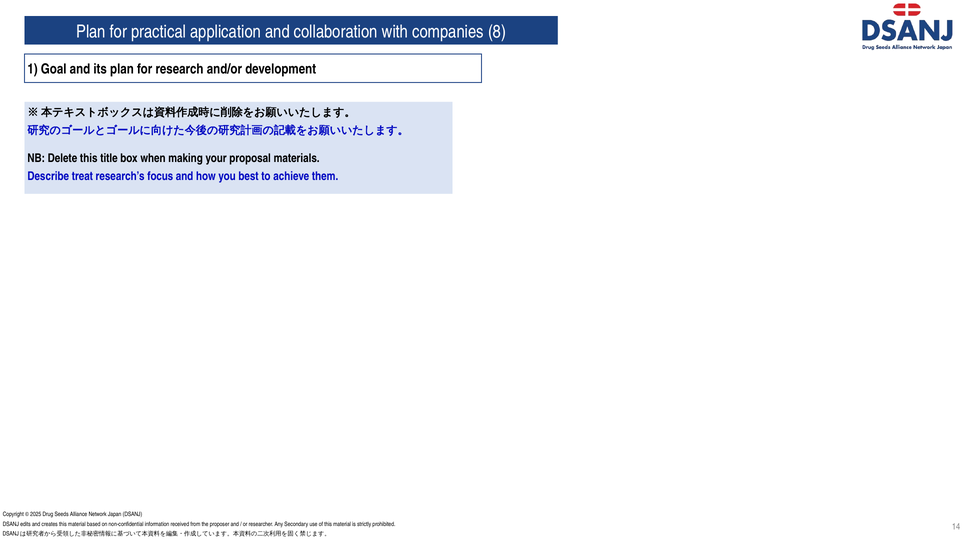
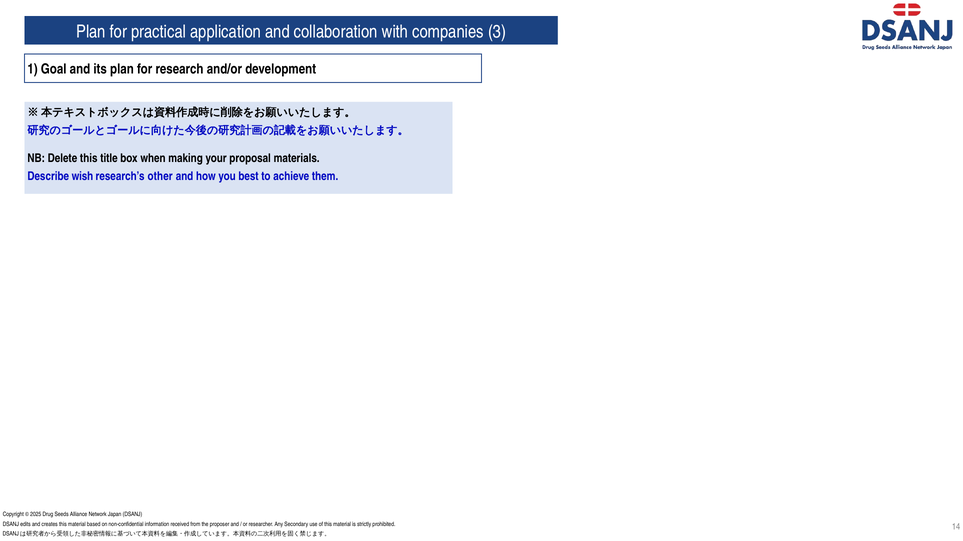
8: 8 -> 3
treat: treat -> wish
focus: focus -> other
